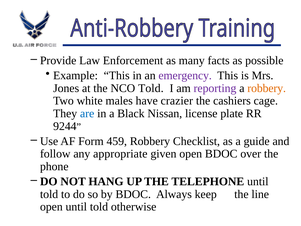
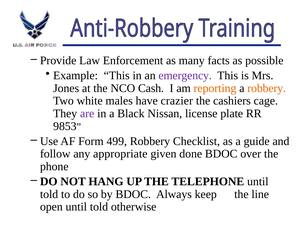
NCO Told: Told -> Cash
reporting colour: purple -> orange
are colour: blue -> purple
9244: 9244 -> 9853
459: 459 -> 499
given open: open -> done
